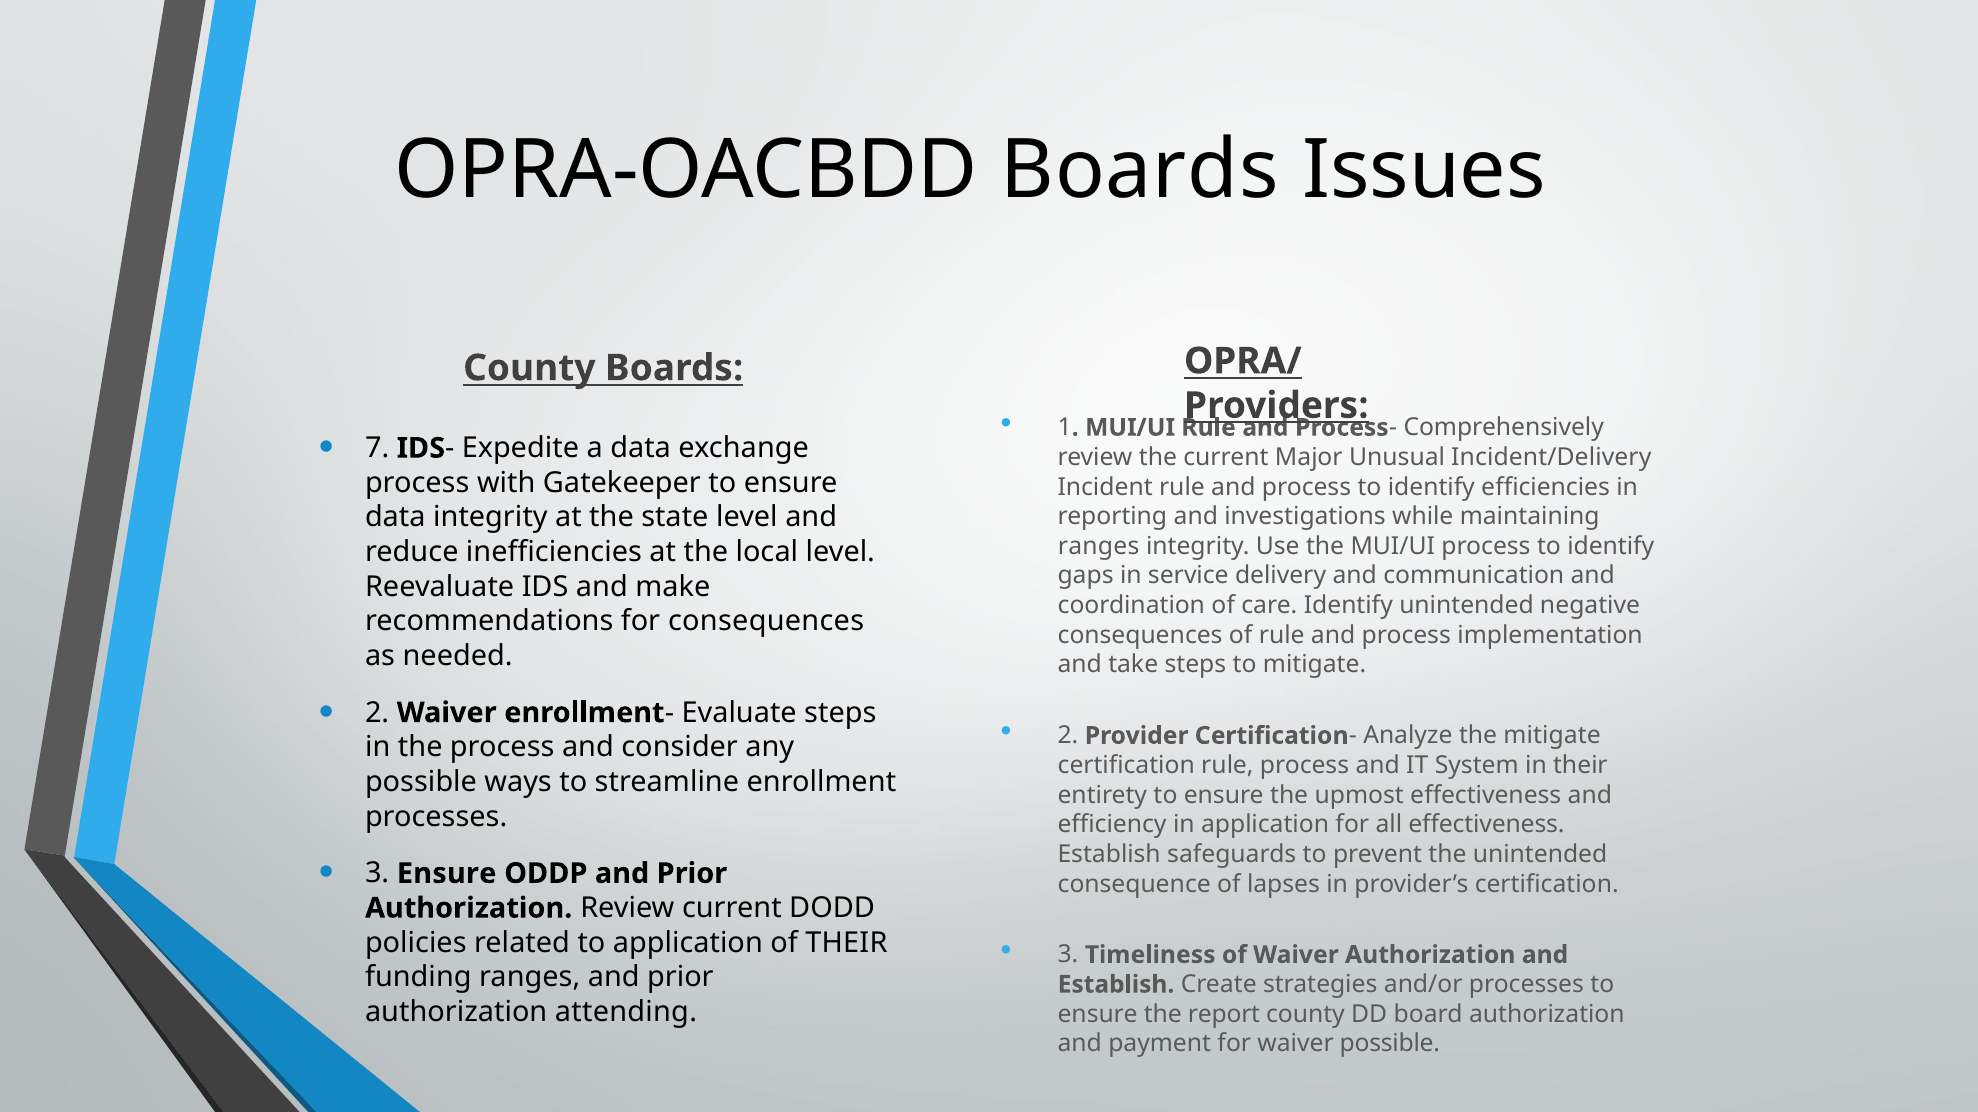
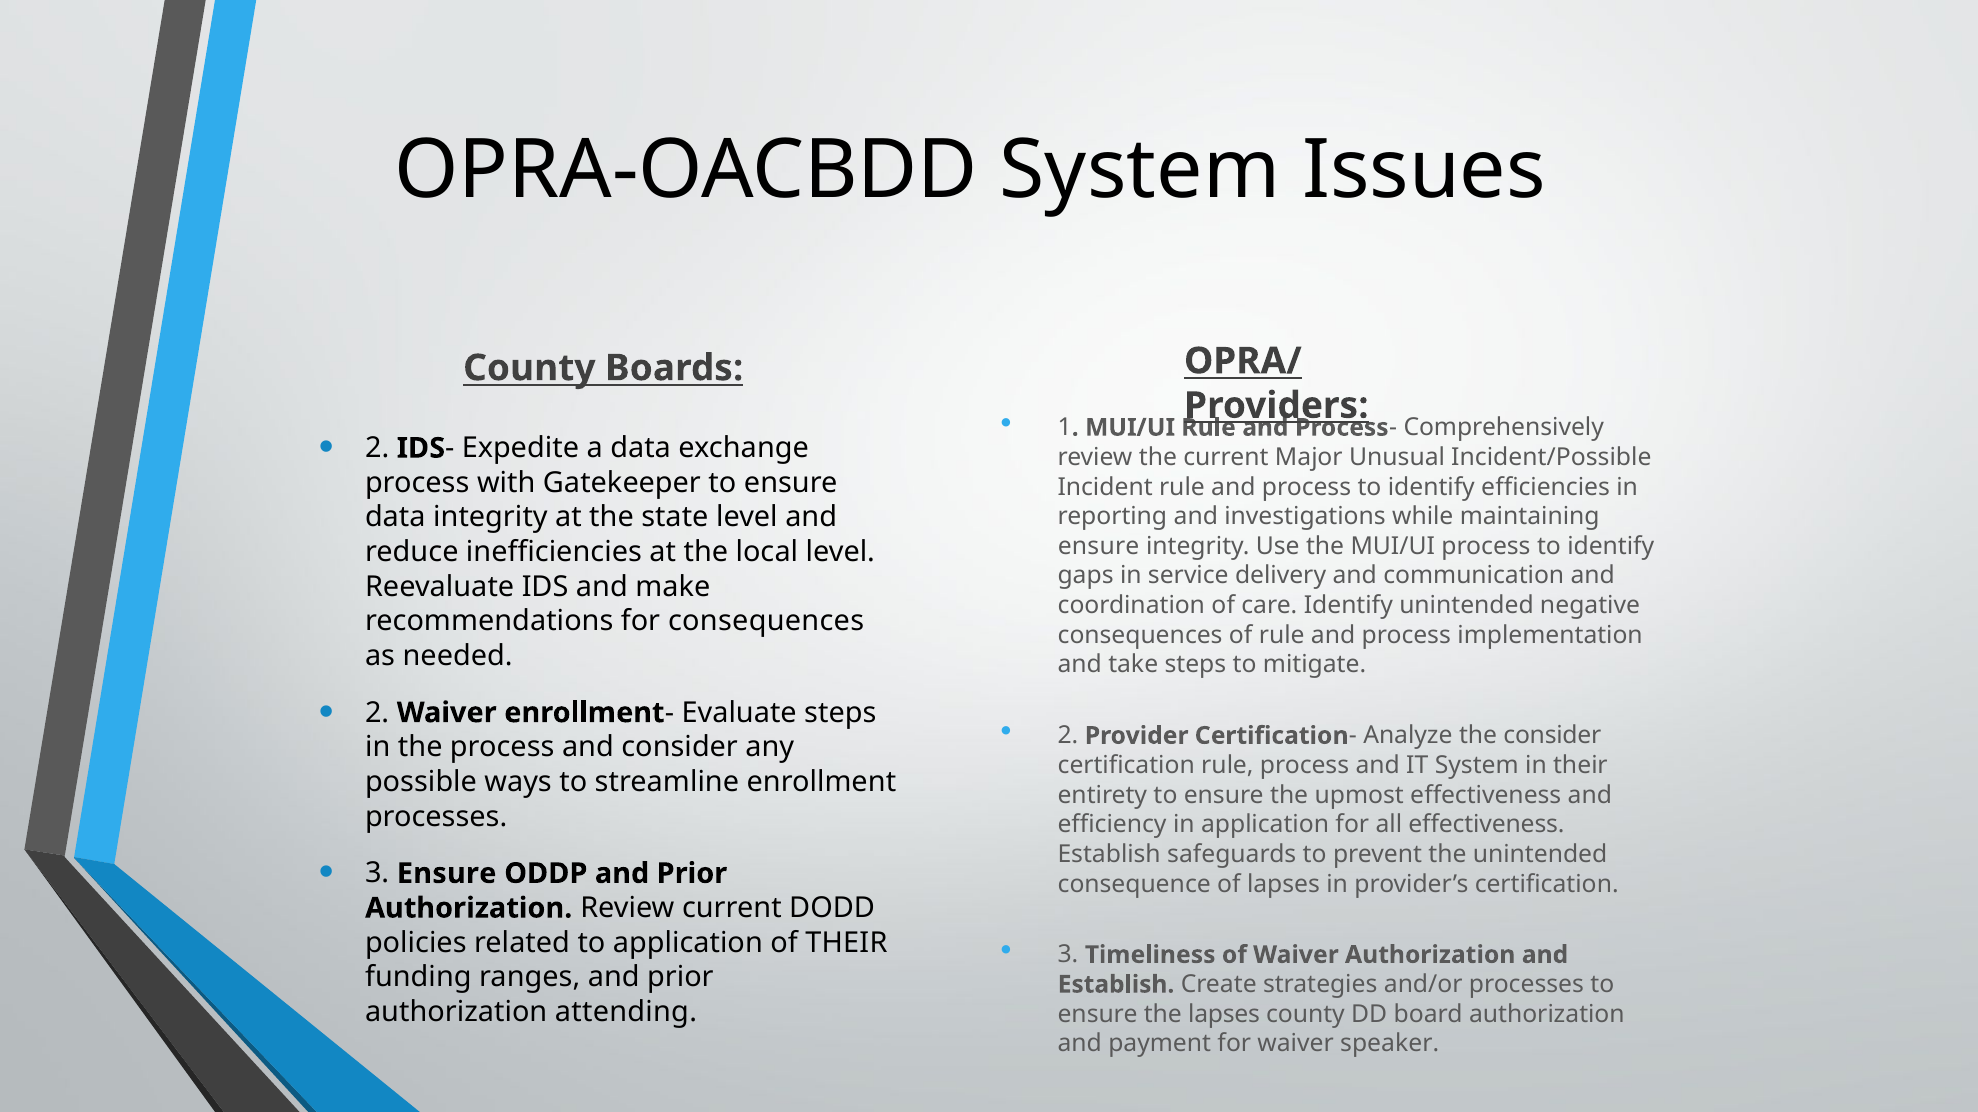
OPRA-OACBDD Boards: Boards -> System
7 at (377, 448): 7 -> 2
Incident/Delivery: Incident/Delivery -> Incident/Possible
ranges at (1099, 546): ranges -> ensure
the mitigate: mitigate -> consider
the report: report -> lapses
waiver possible: possible -> speaker
